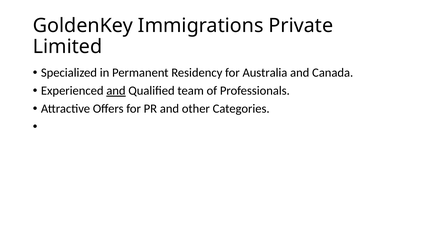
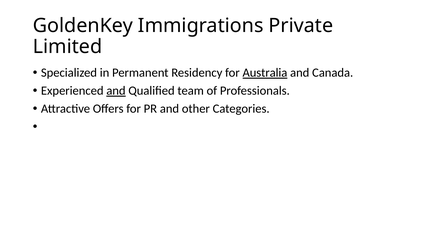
Australia underline: none -> present
